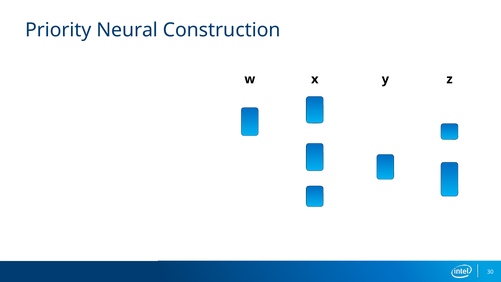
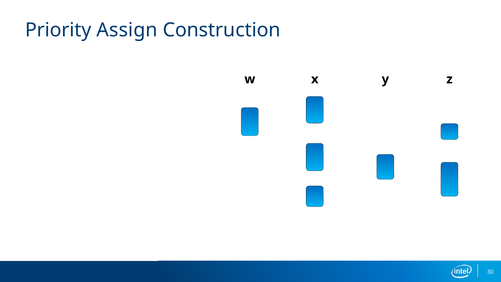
Neural: Neural -> Assign
